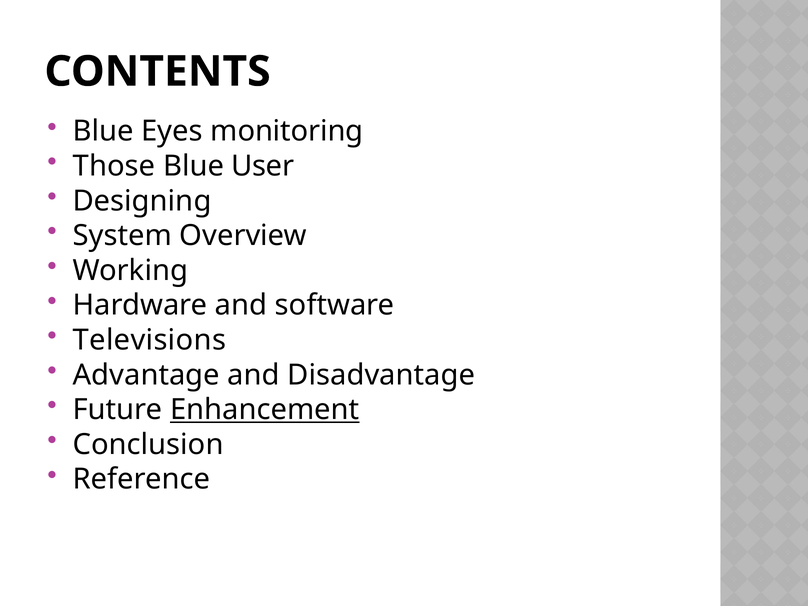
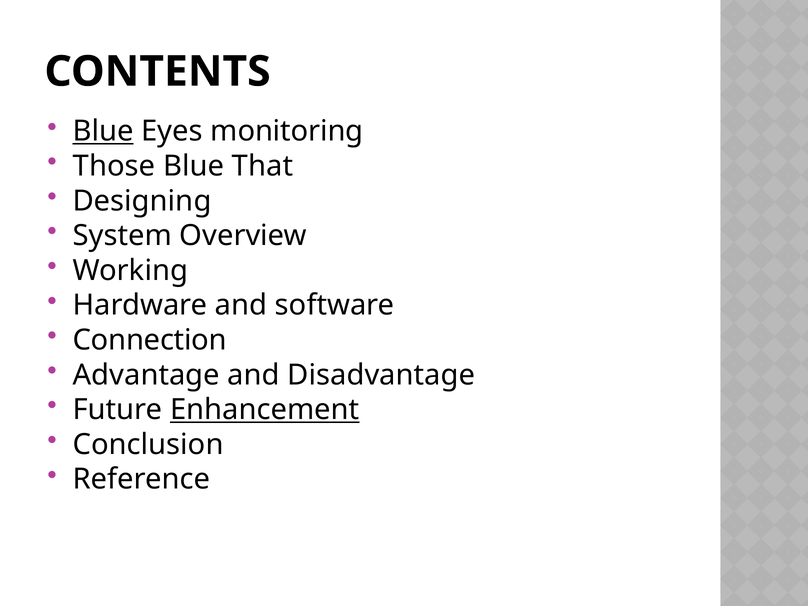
Blue at (103, 131) underline: none -> present
User: User -> That
Televisions: Televisions -> Connection
